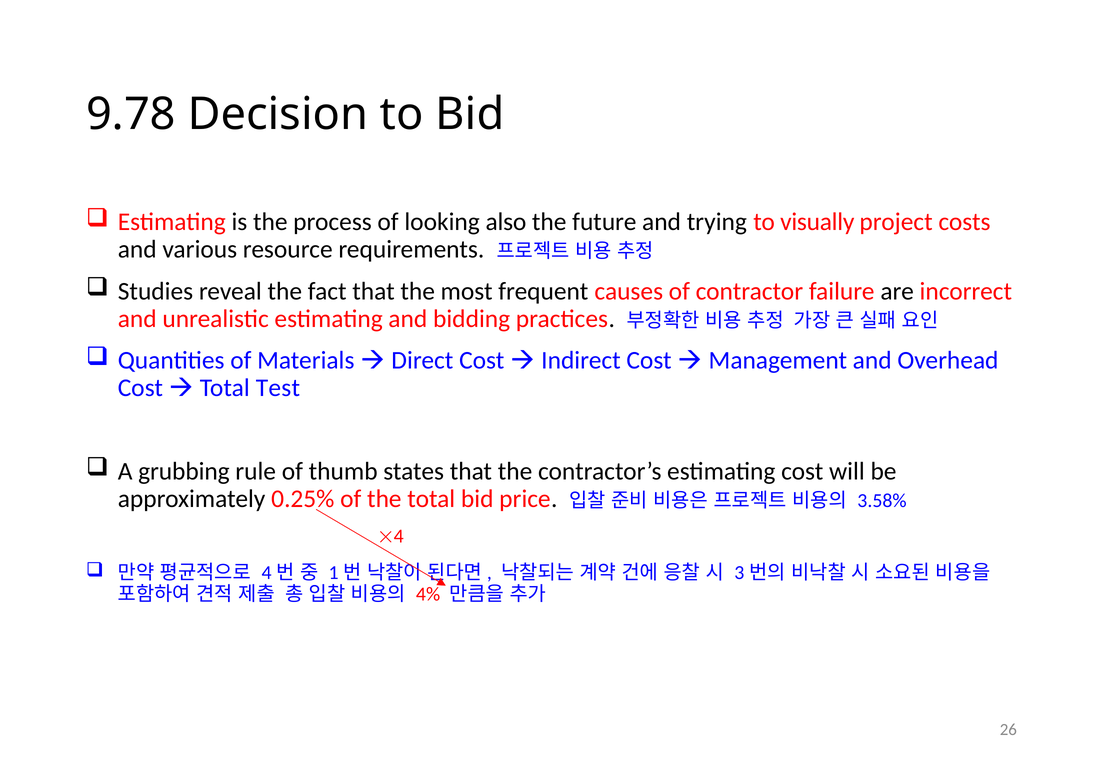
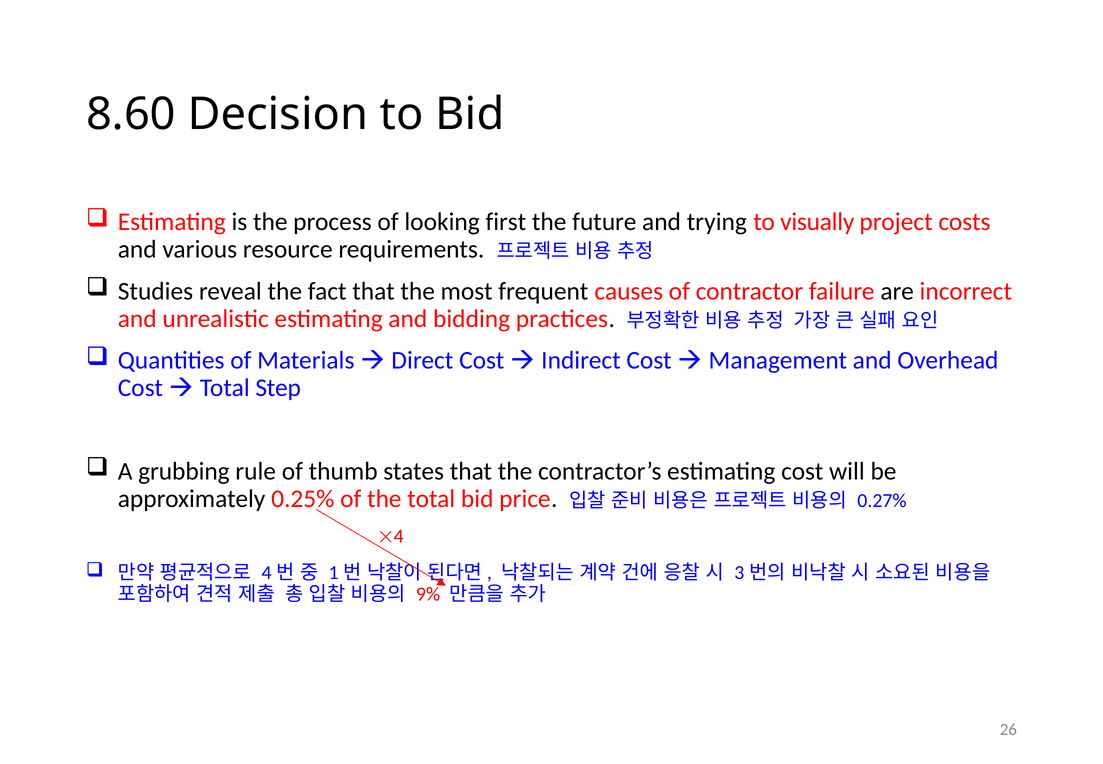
9.78: 9.78 -> 8.60
also: also -> first
Test: Test -> Step
3.58%: 3.58% -> 0.27%
4%: 4% -> 9%
